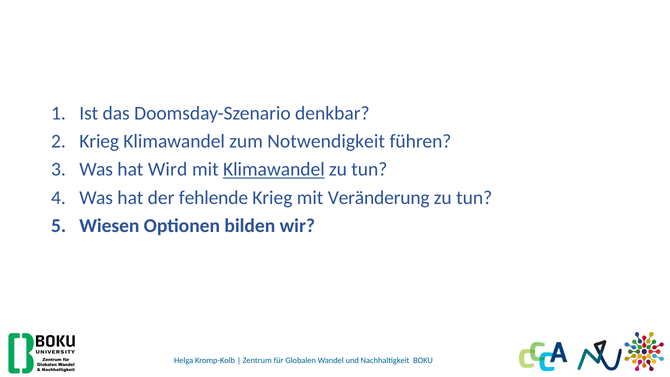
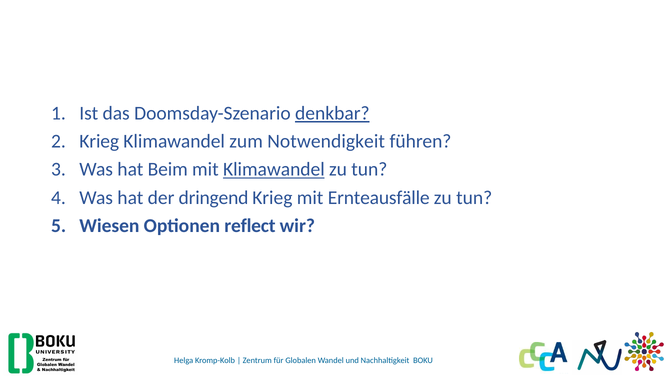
denkbar underline: none -> present
Wird: Wird -> Beim
fehlende: fehlende -> dringend
Veränderung: Veränderung -> Ernteausfälle
bilden: bilden -> reflect
